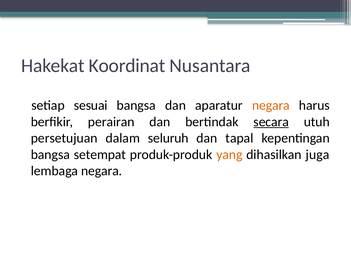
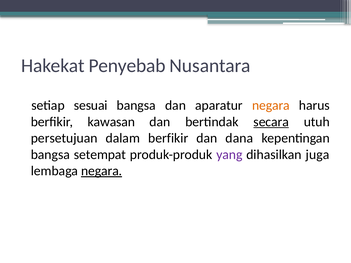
Koordinat: Koordinat -> Penyebab
perairan: perairan -> kawasan
dalam seluruh: seluruh -> berfikir
tapal: tapal -> dana
yang colour: orange -> purple
negara at (102, 171) underline: none -> present
